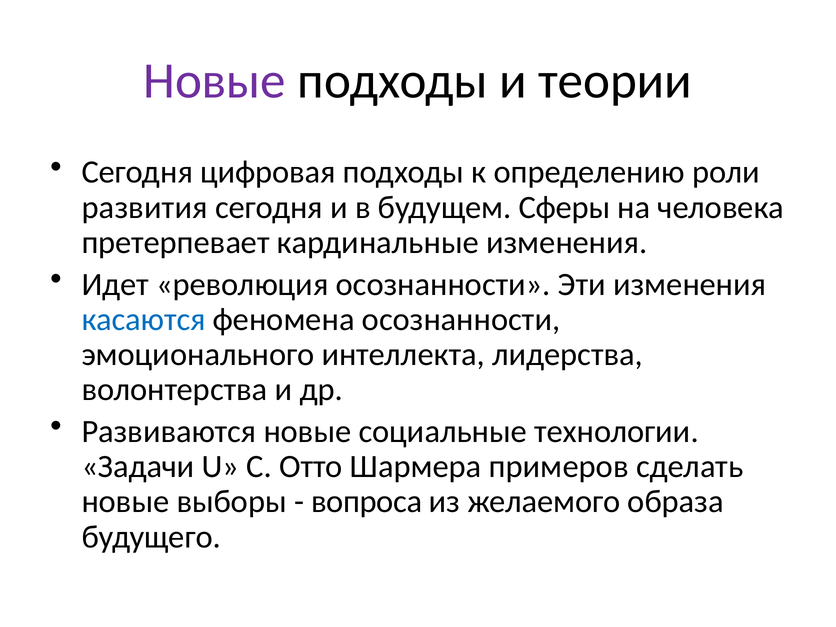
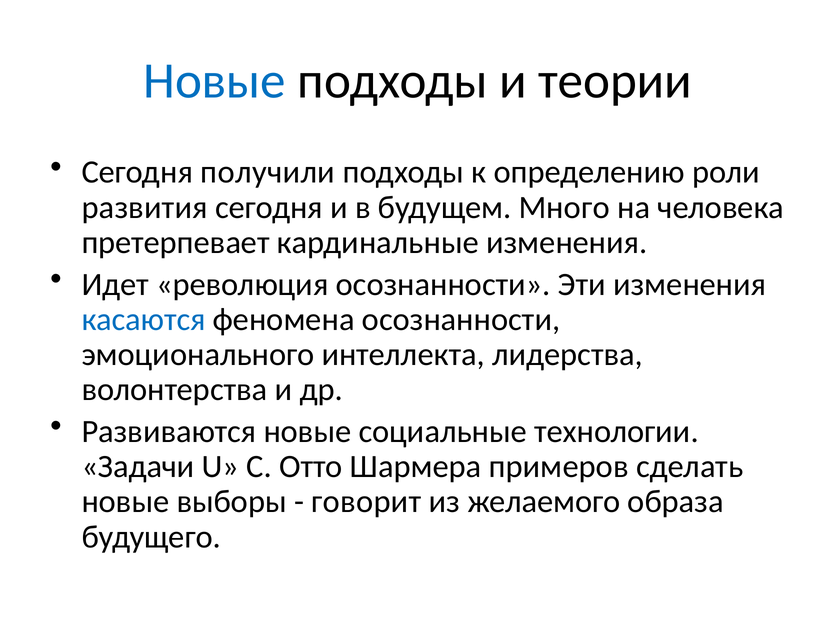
Новые at (215, 81) colour: purple -> blue
цифровая: цифровая -> получили
Сферы: Сферы -> Много
вопроса: вопроса -> говорит
